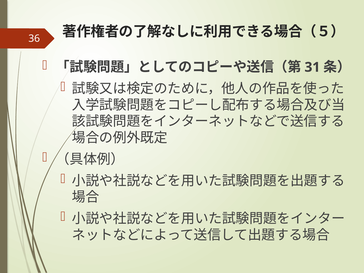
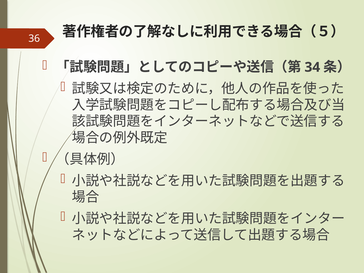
31: 31 -> 34
